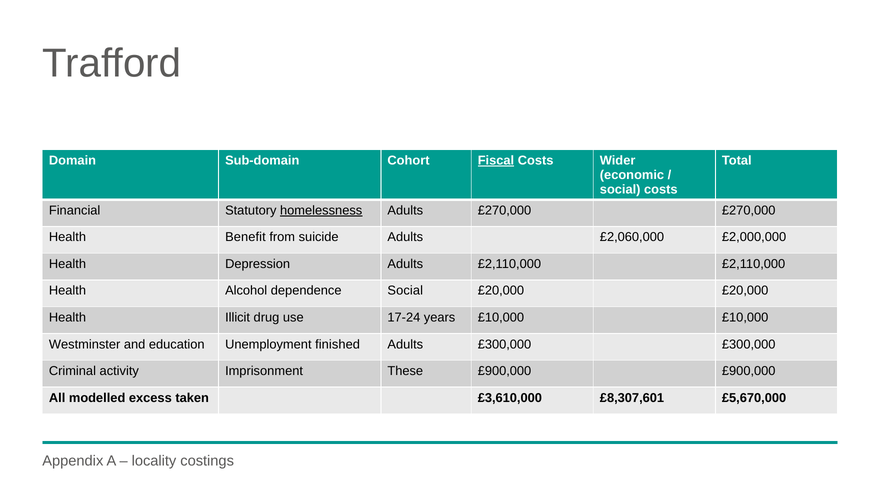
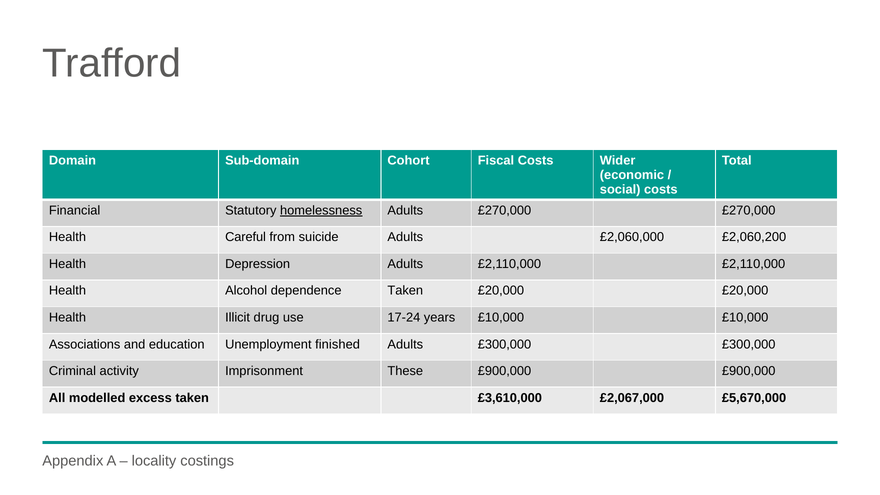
Fiscal underline: present -> none
Benefit: Benefit -> Careful
£2,000,000: £2,000,000 -> £2,060,200
dependence Social: Social -> Taken
Westminster: Westminster -> Associations
£8,307,601: £8,307,601 -> £2,067,000
